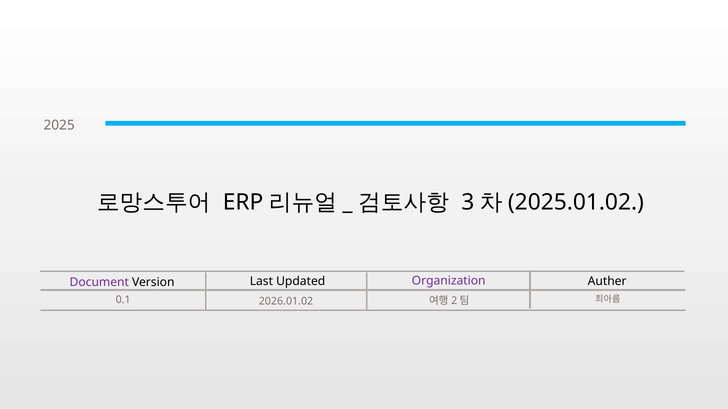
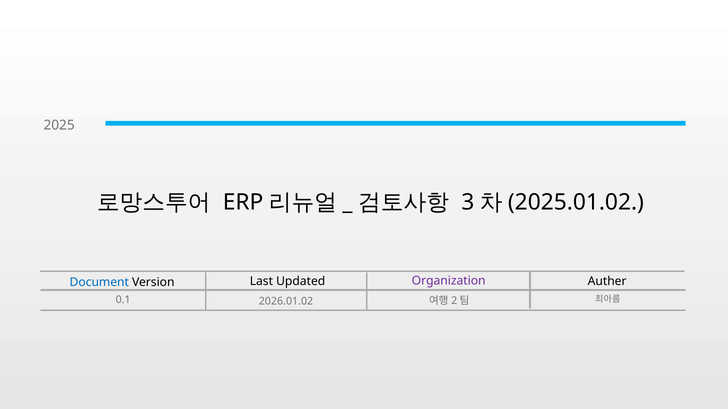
Document colour: purple -> blue
